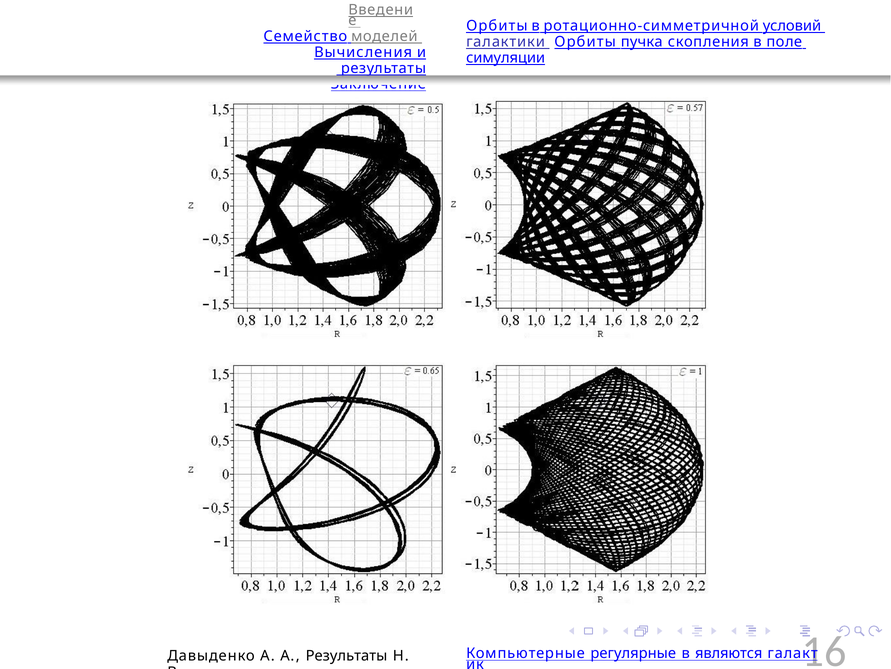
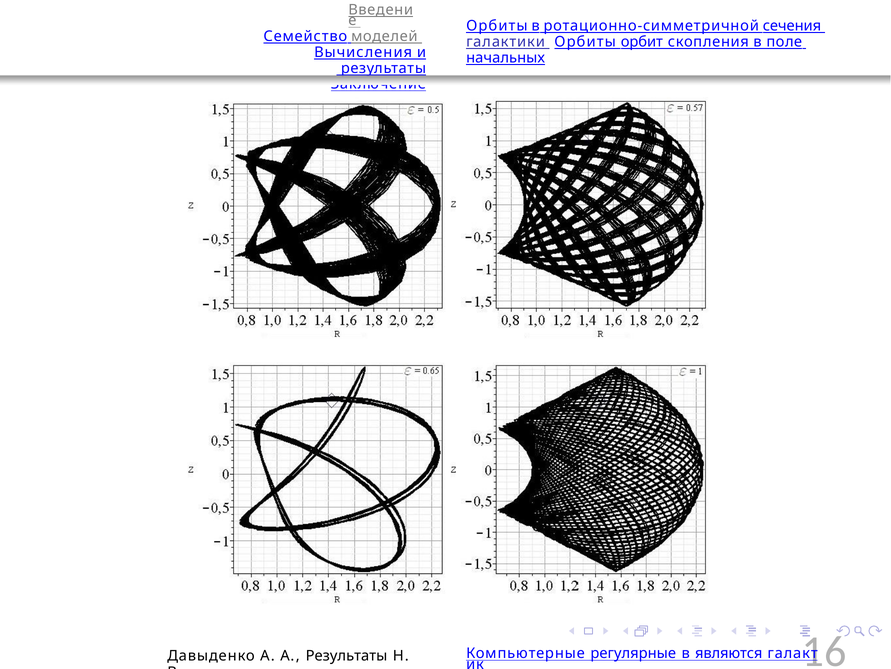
условий: условий -> сечения
пучка: пучка -> орбит
симуляции: симуляции -> начальных
